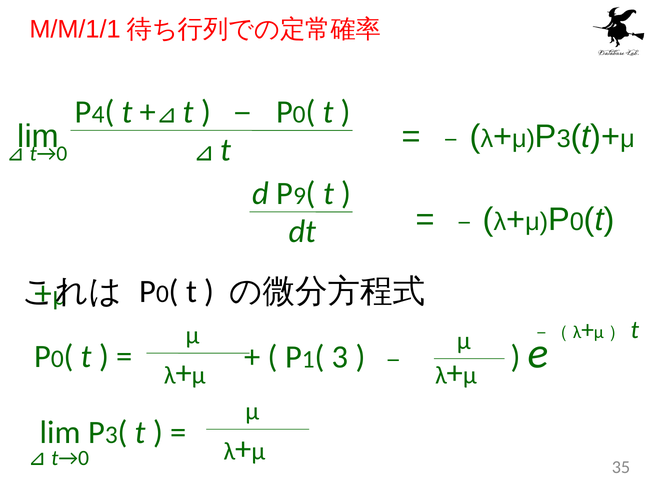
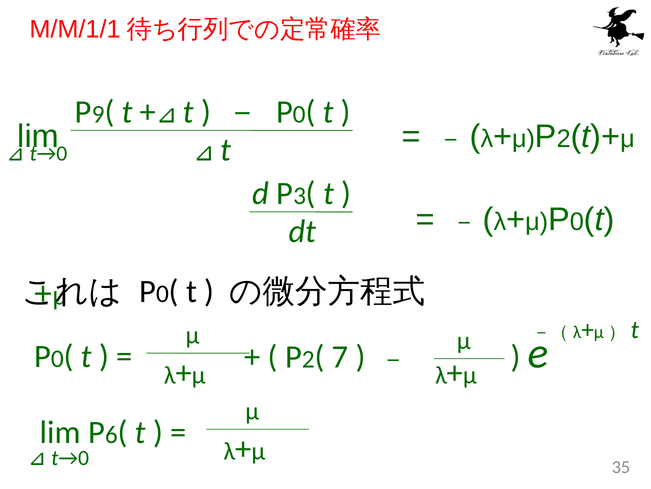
4: 4 -> 9
3 at (564, 139): 3 -> 2
9: 9 -> 3
1 at (308, 359): 1 -> 2
3 at (340, 356): 3 -> 7
3 at (111, 434): 3 -> 6
